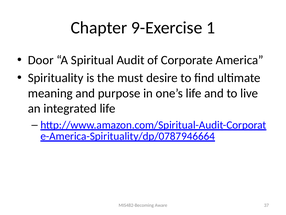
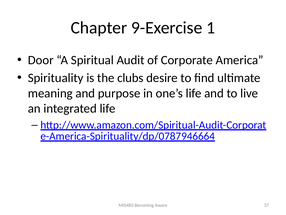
must: must -> clubs
